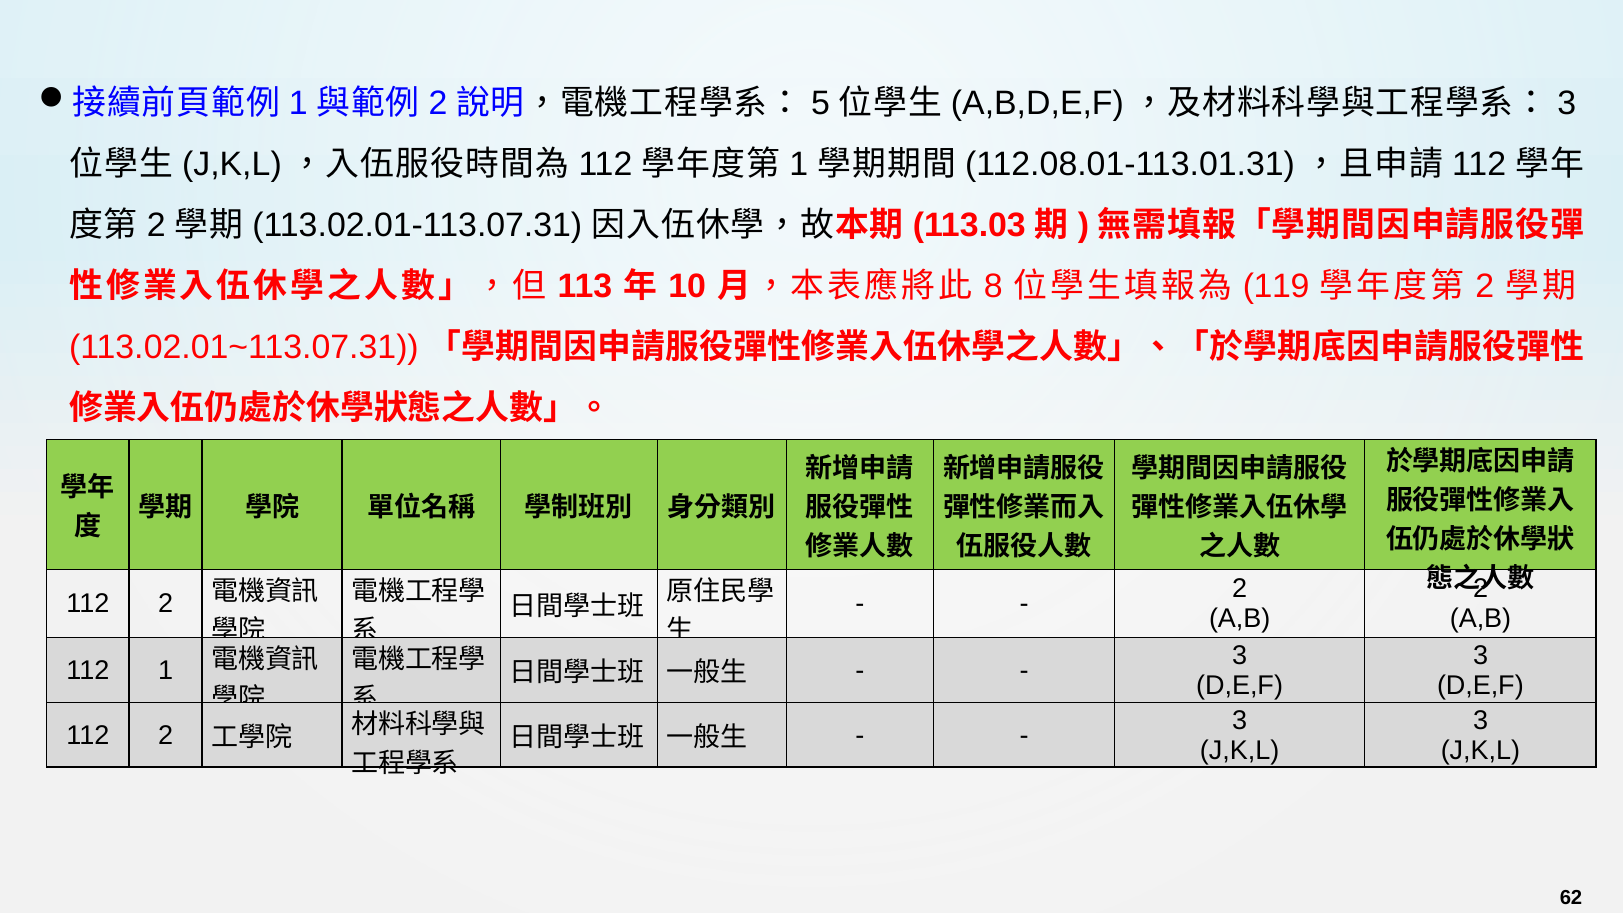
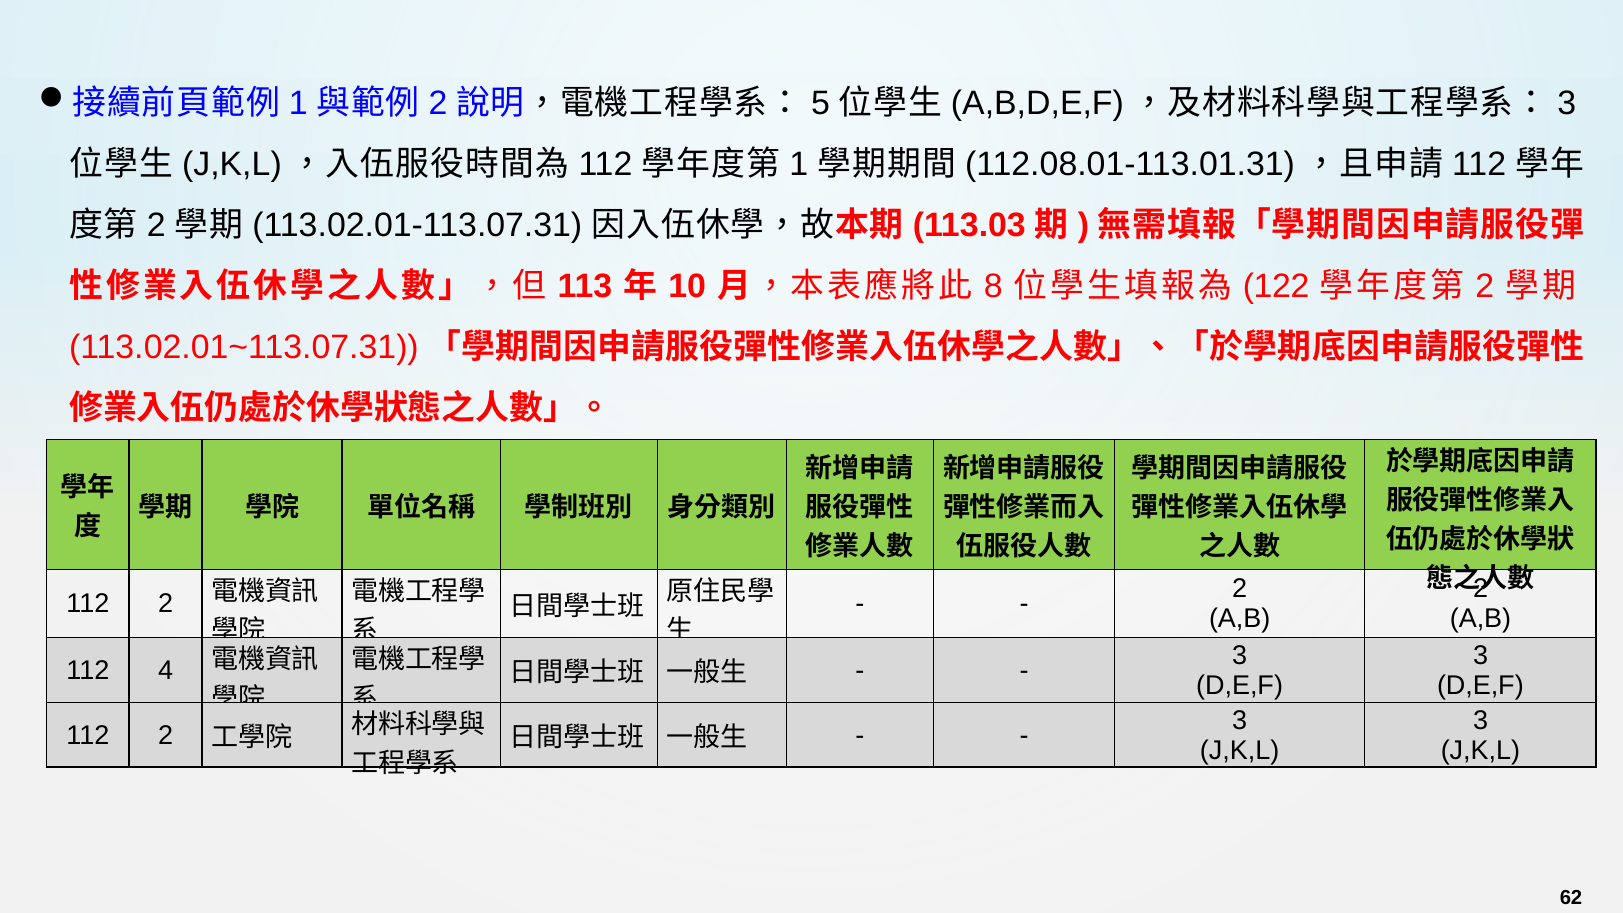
119: 119 -> 122
112 1: 1 -> 4
